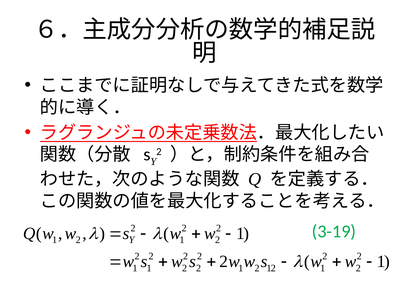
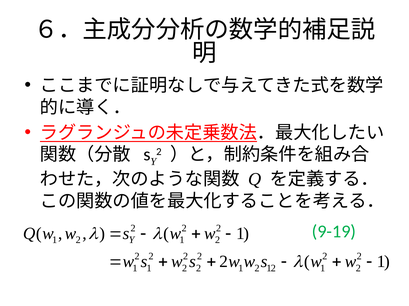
3-19: 3-19 -> 9-19
